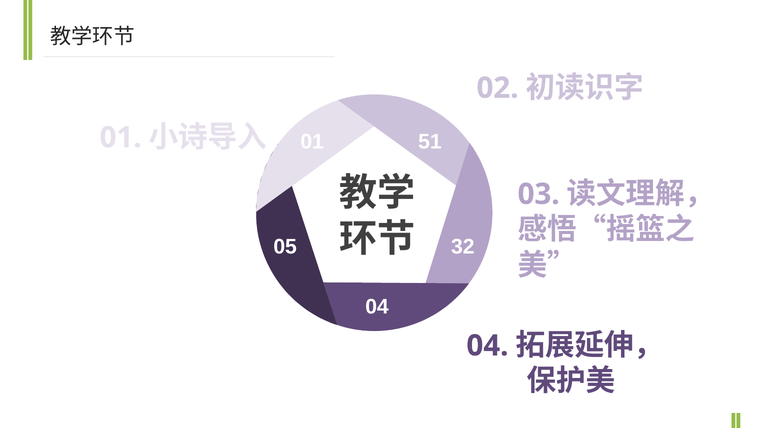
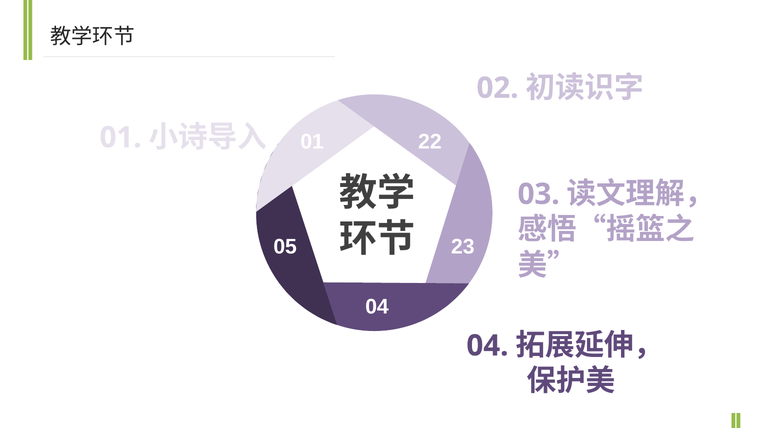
51: 51 -> 22
32: 32 -> 23
